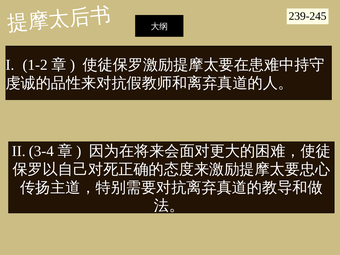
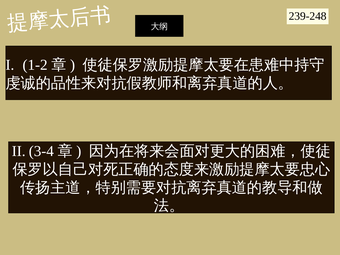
239-245: 239-245 -> 239-248
